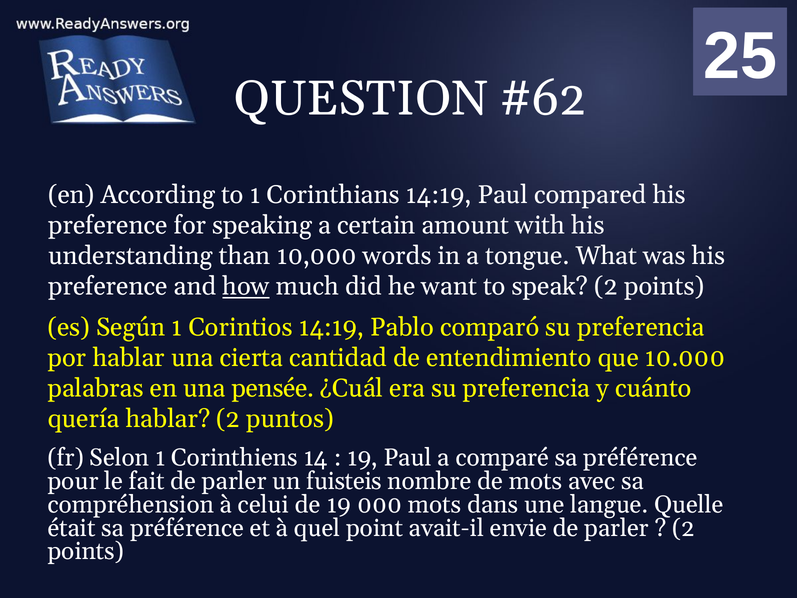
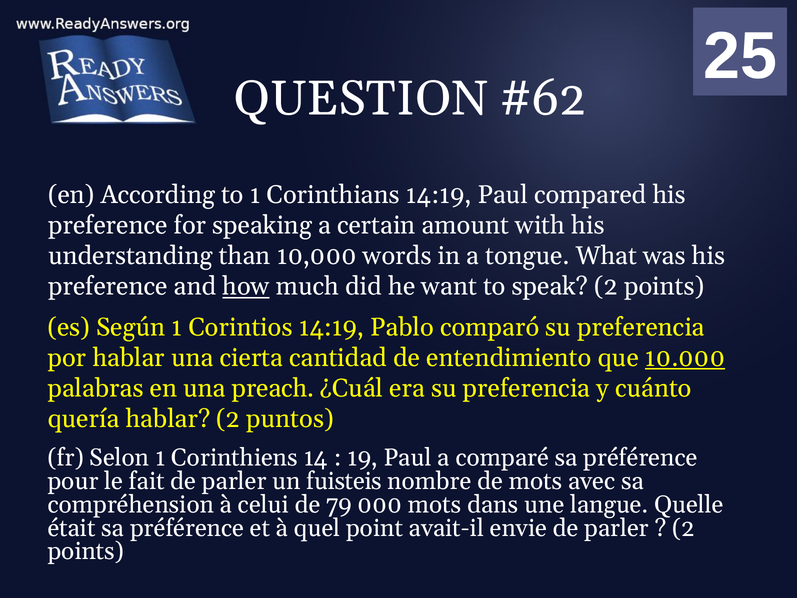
10.000 underline: none -> present
pensée: pensée -> preach
de 19: 19 -> 79
